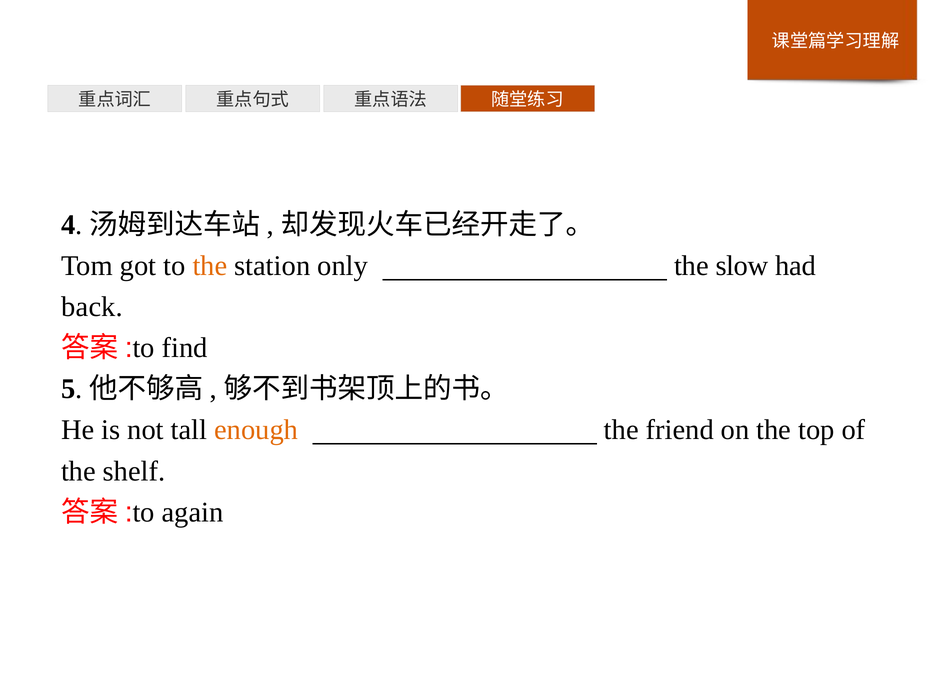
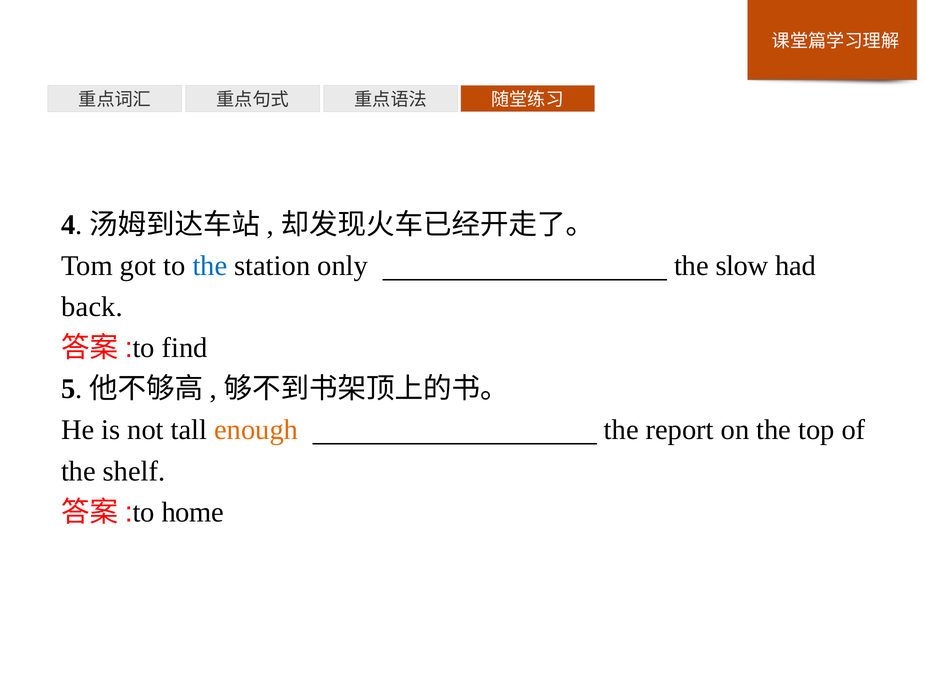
the at (210, 266) colour: orange -> blue
friend: friend -> report
again: again -> home
